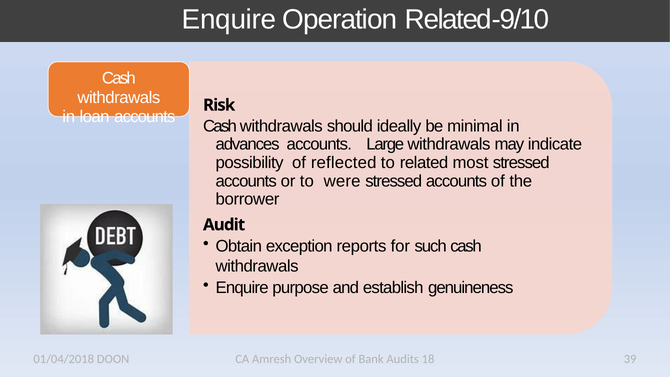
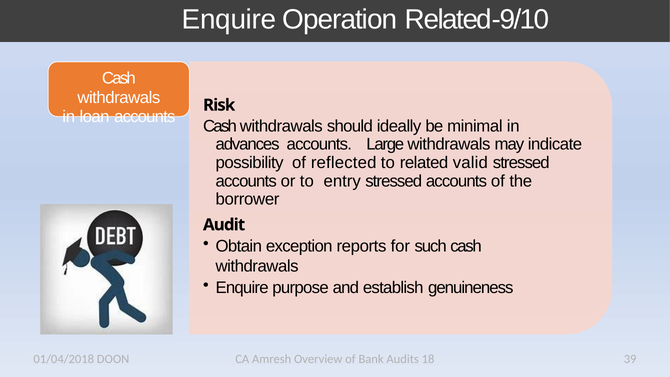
most: most -> valid
were: were -> entry
